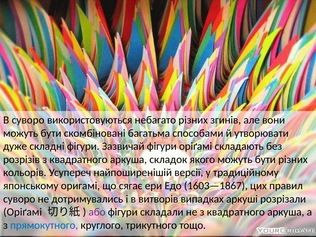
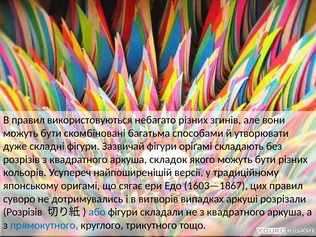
В суворо: суворо -> правил
Оріґамі at (23, 212): Оріґамі -> Розрізів
або colour: purple -> blue
